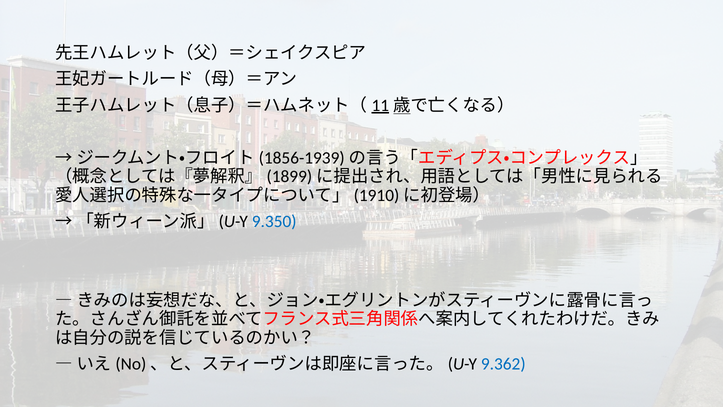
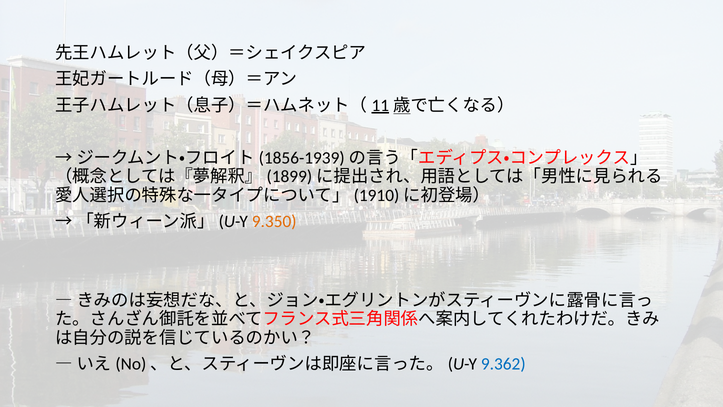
9.350 colour: blue -> orange
